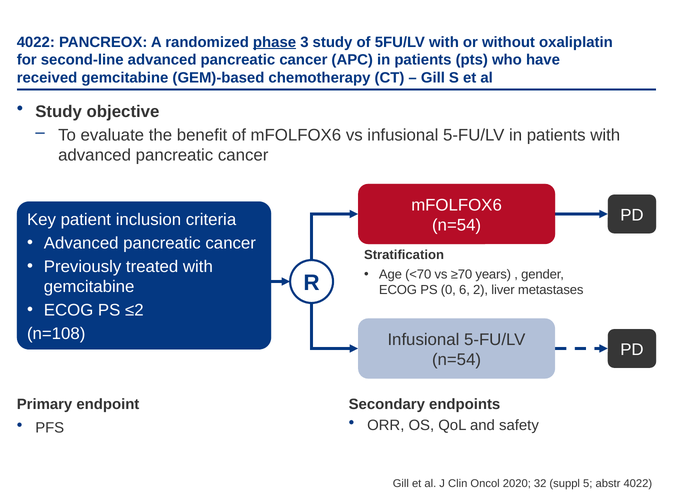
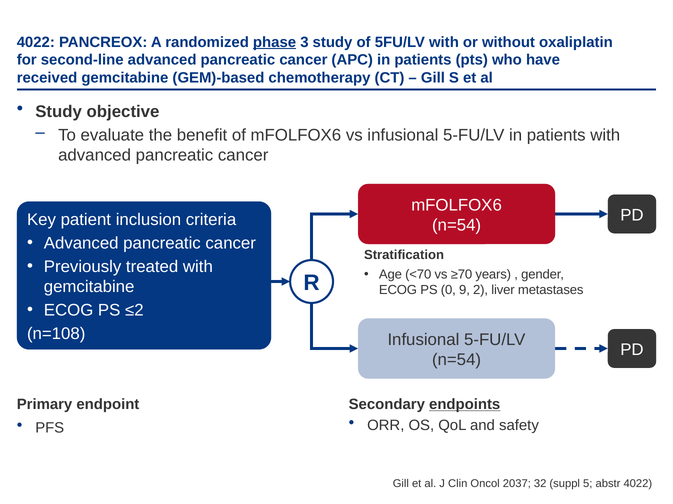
6: 6 -> 9
endpoints underline: none -> present
2020: 2020 -> 2037
